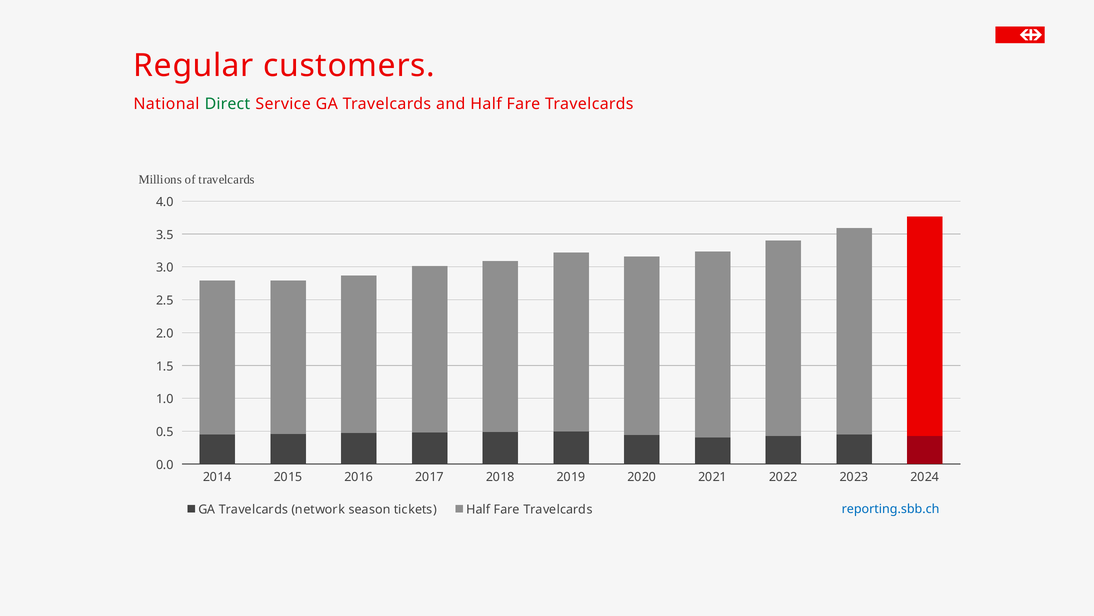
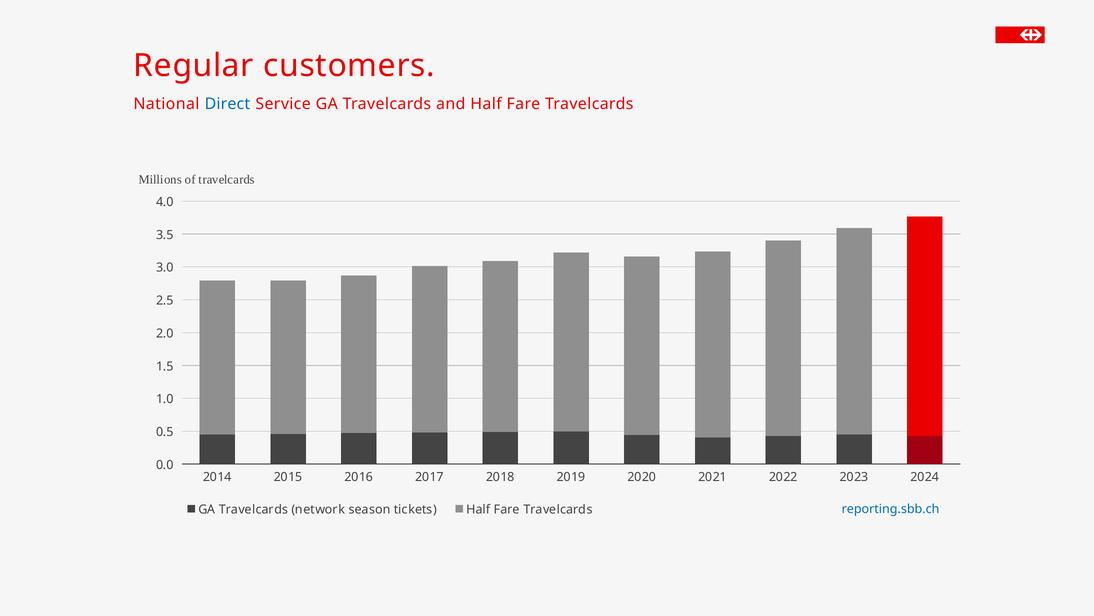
Direct colour: green -> blue
